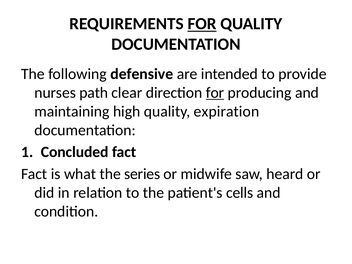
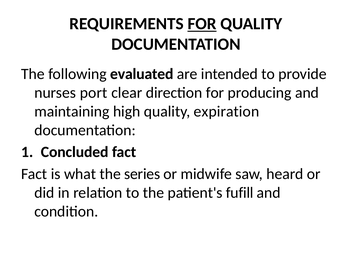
defensive: defensive -> evaluated
path: path -> port
for at (215, 93) underline: present -> none
cells: cells -> fufill
